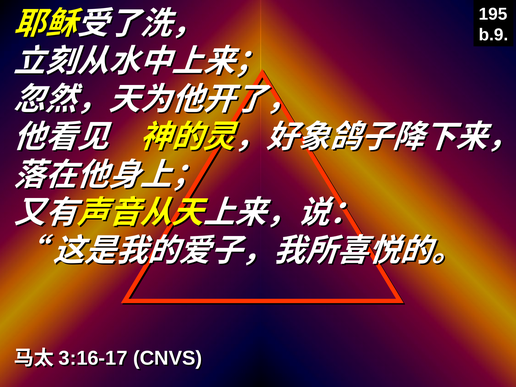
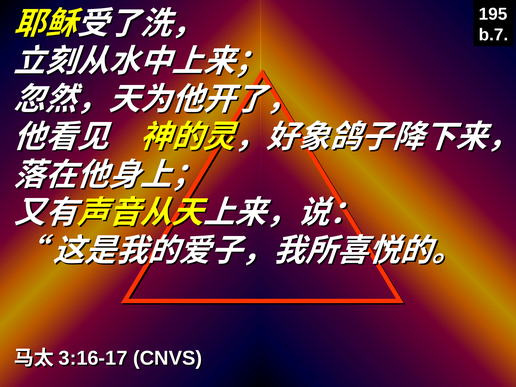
b.9: b.9 -> b.7
